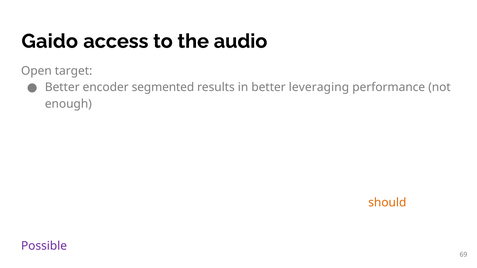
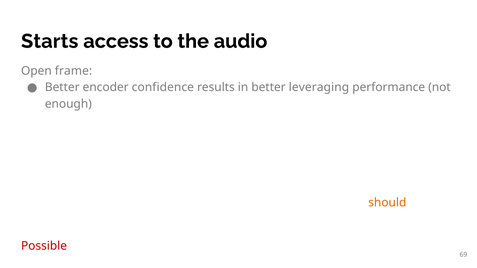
Gaido at (50, 41): Gaido -> Starts
target: target -> frame
segmented: segmented -> confidence
Possible colour: purple -> red
